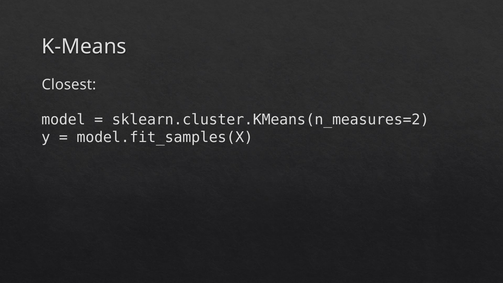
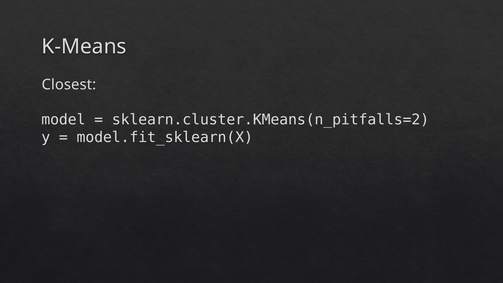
sklearn.cluster.KMeans(n_measures=2: sklearn.cluster.KMeans(n_measures=2 -> sklearn.cluster.KMeans(n_pitfalls=2
model.fit_samples(X: model.fit_samples(X -> model.fit_sklearn(X
